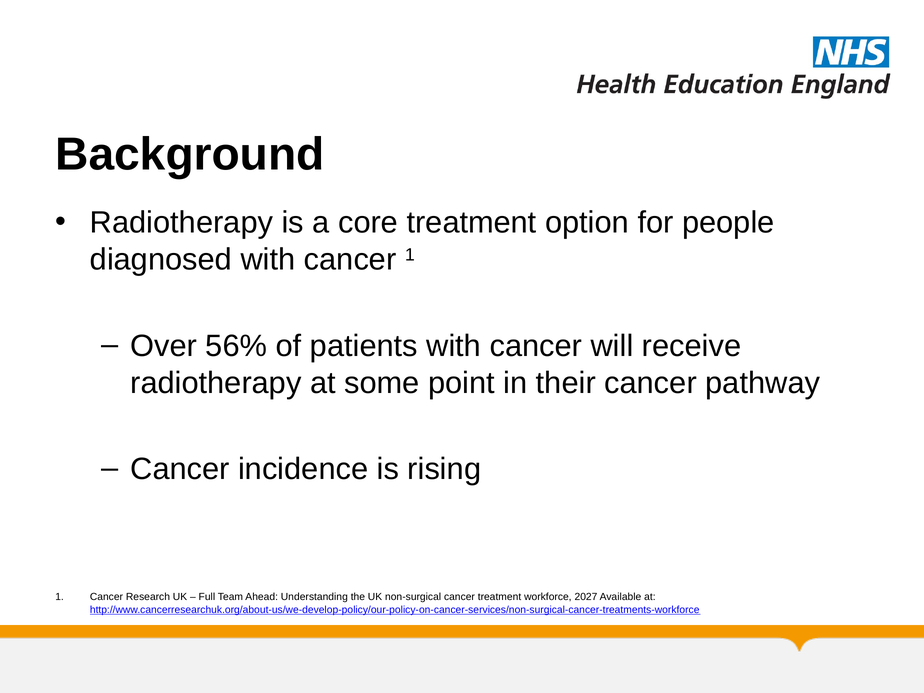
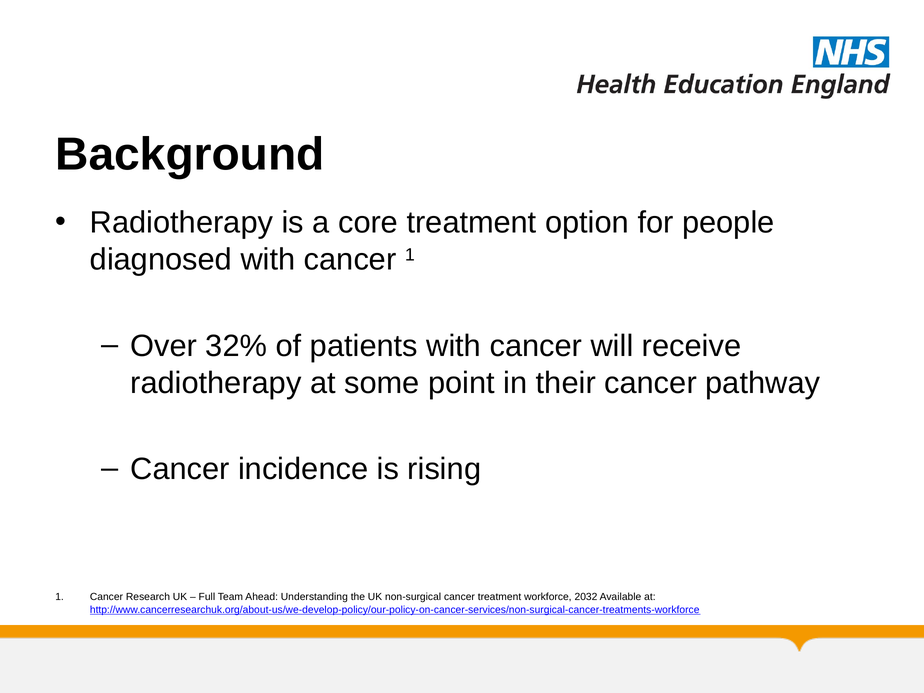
56%: 56% -> 32%
2027: 2027 -> 2032
